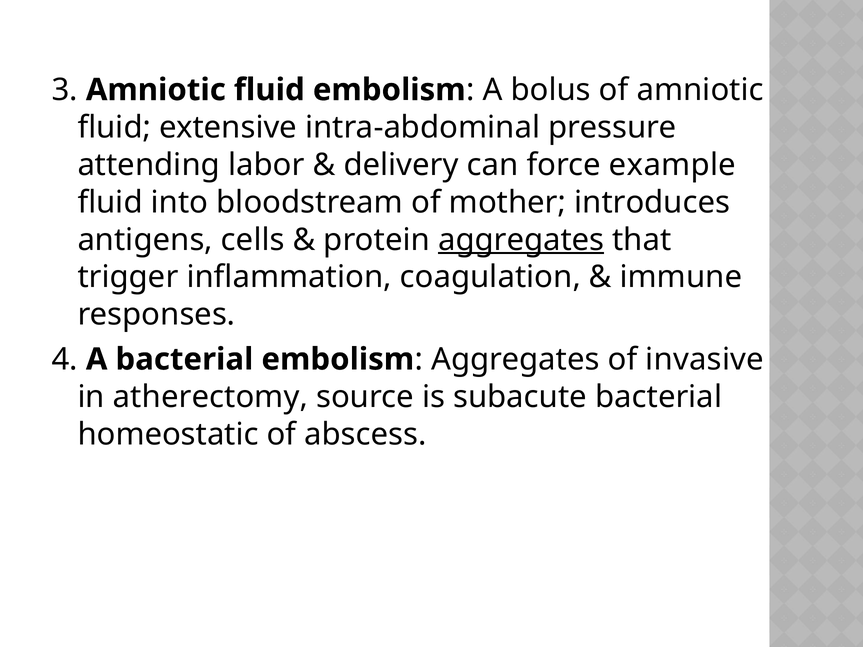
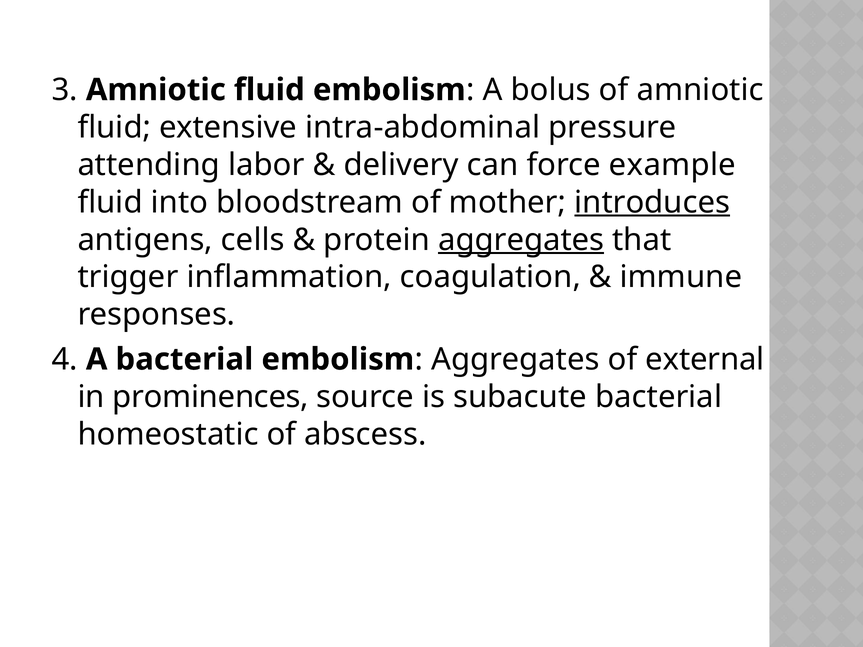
introduces underline: none -> present
invasive: invasive -> external
atherectomy: atherectomy -> prominences
